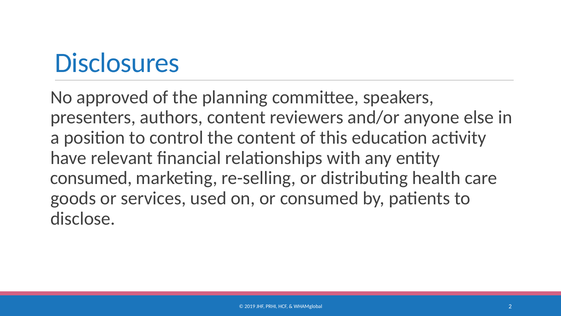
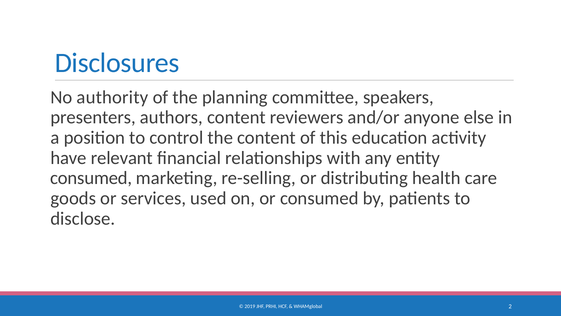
approved: approved -> authority
